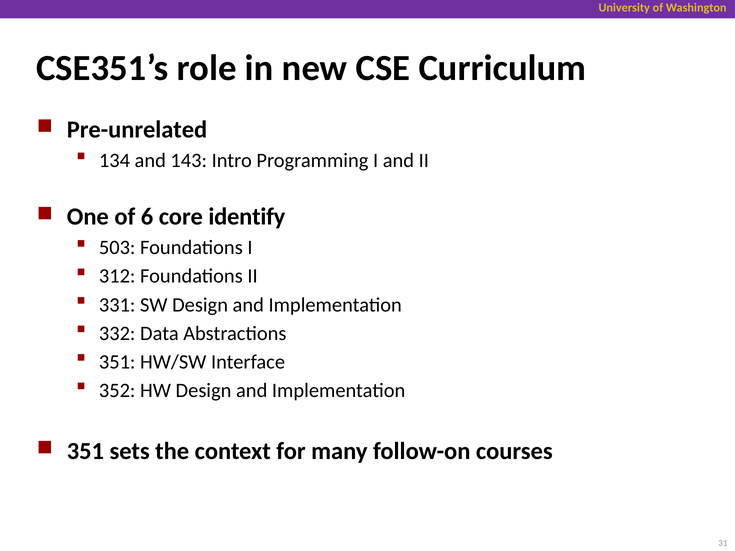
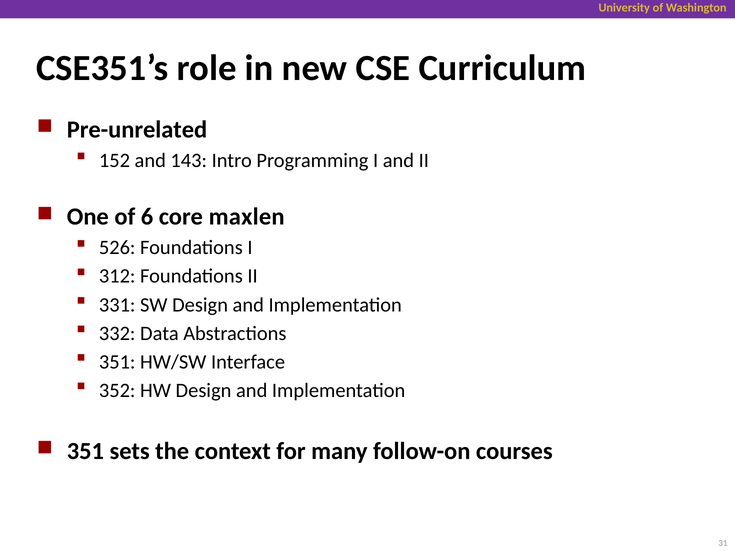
134: 134 -> 152
identify: identify -> maxlen
503: 503 -> 526
